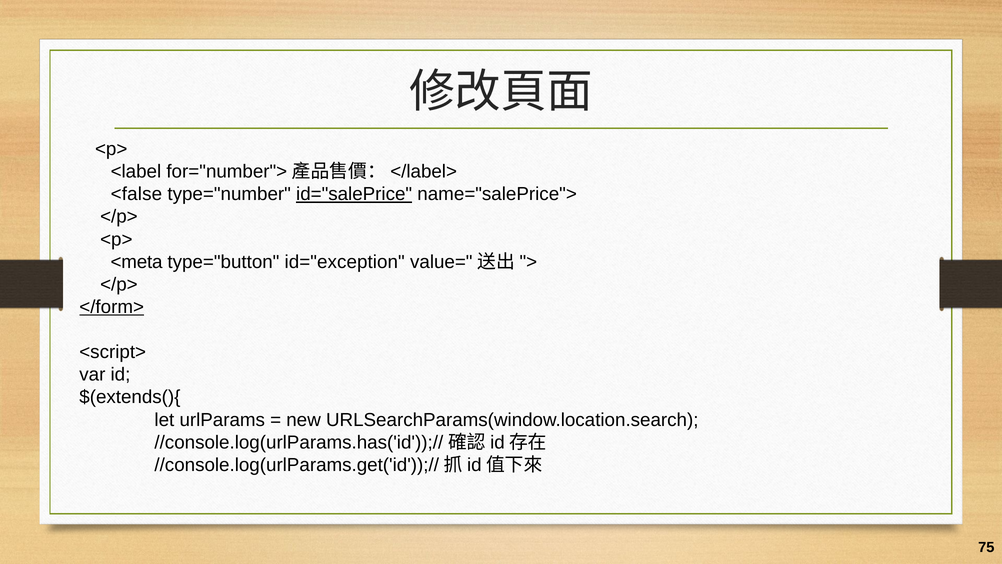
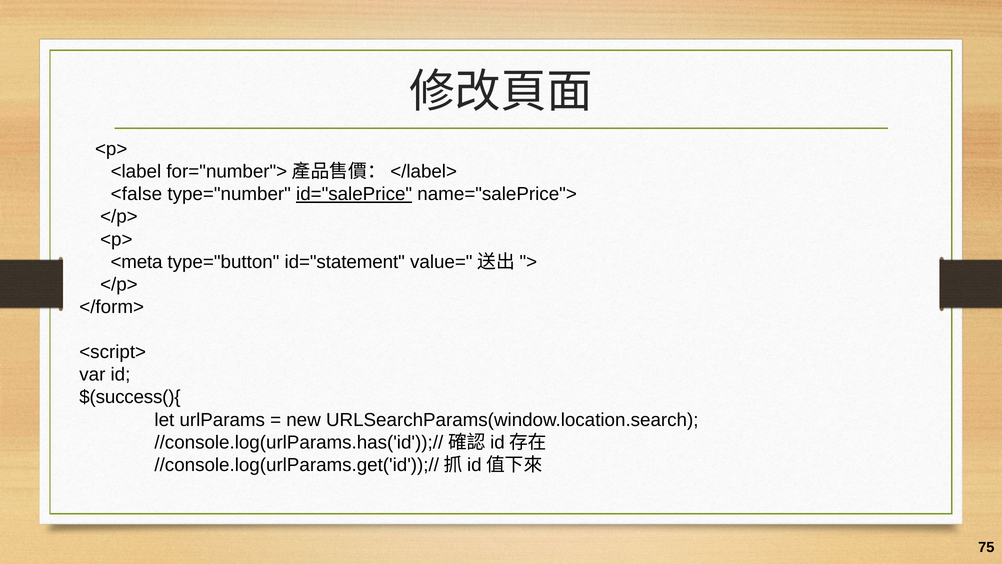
id="exception: id="exception -> id="statement
</form> underline: present -> none
$(extends(){: $(extends(){ -> $(success(){
